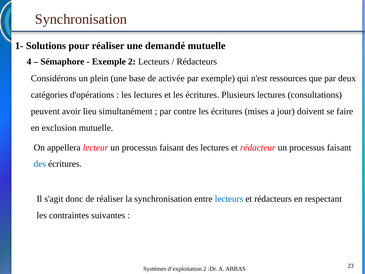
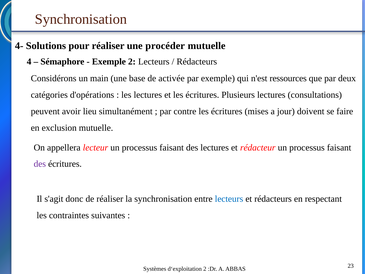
1-: 1- -> 4-
demandé: demandé -> procéder
plein: plein -> main
des at (40, 164) colour: blue -> purple
